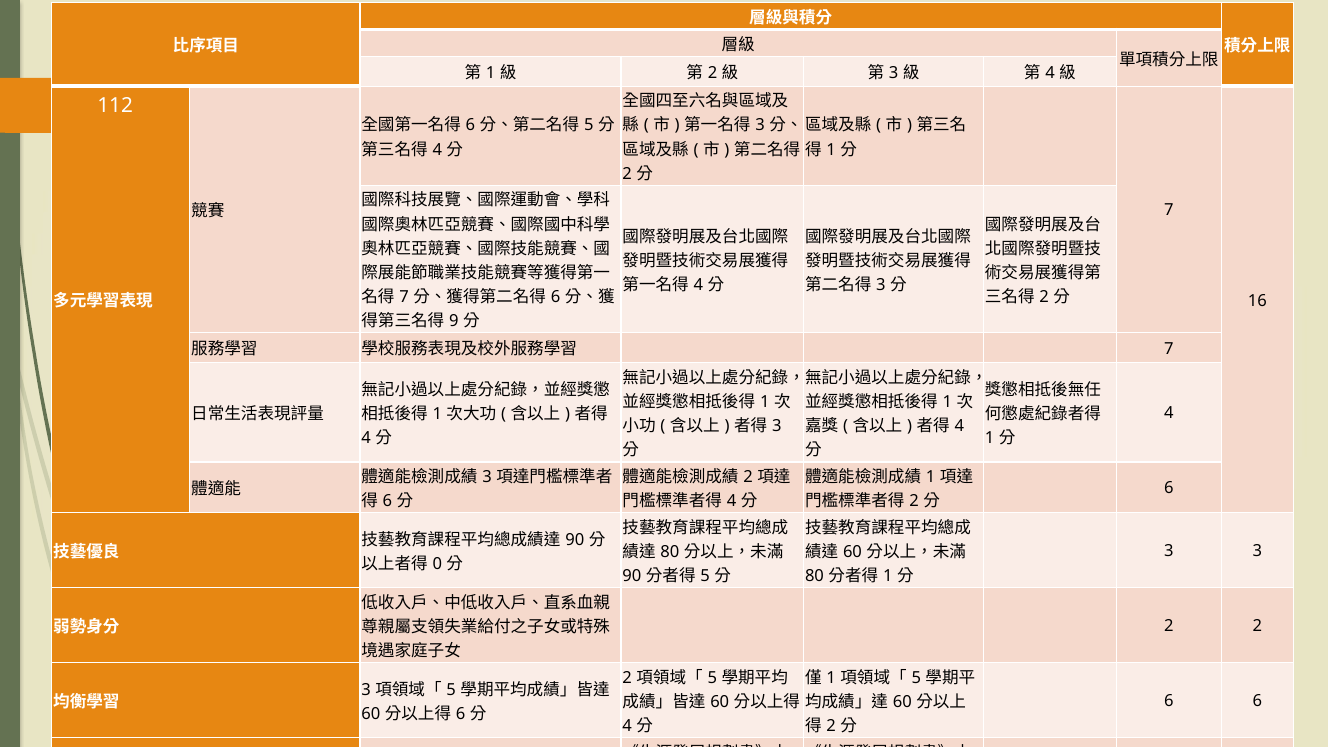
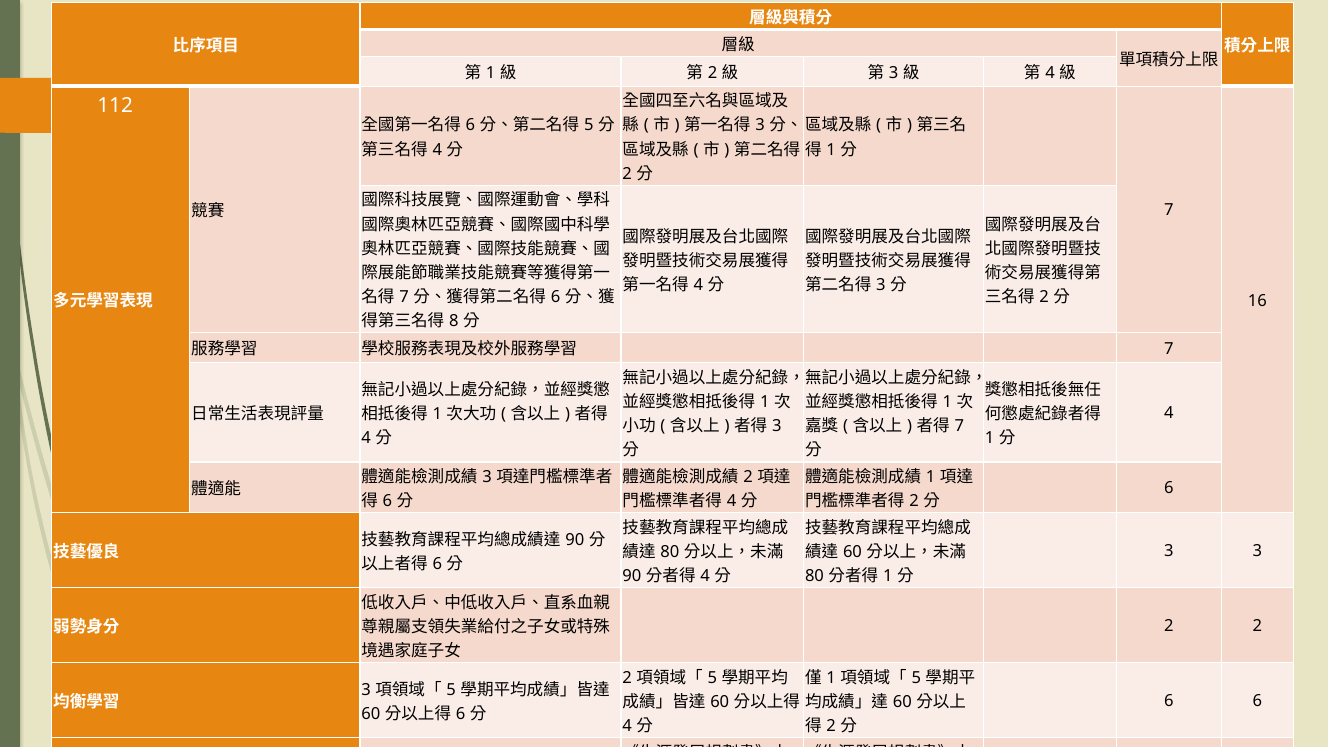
9: 9 -> 8
4 at (959, 426): 4 -> 7
0 at (437, 564): 0 -> 6
5 at (705, 576): 5 -> 4
